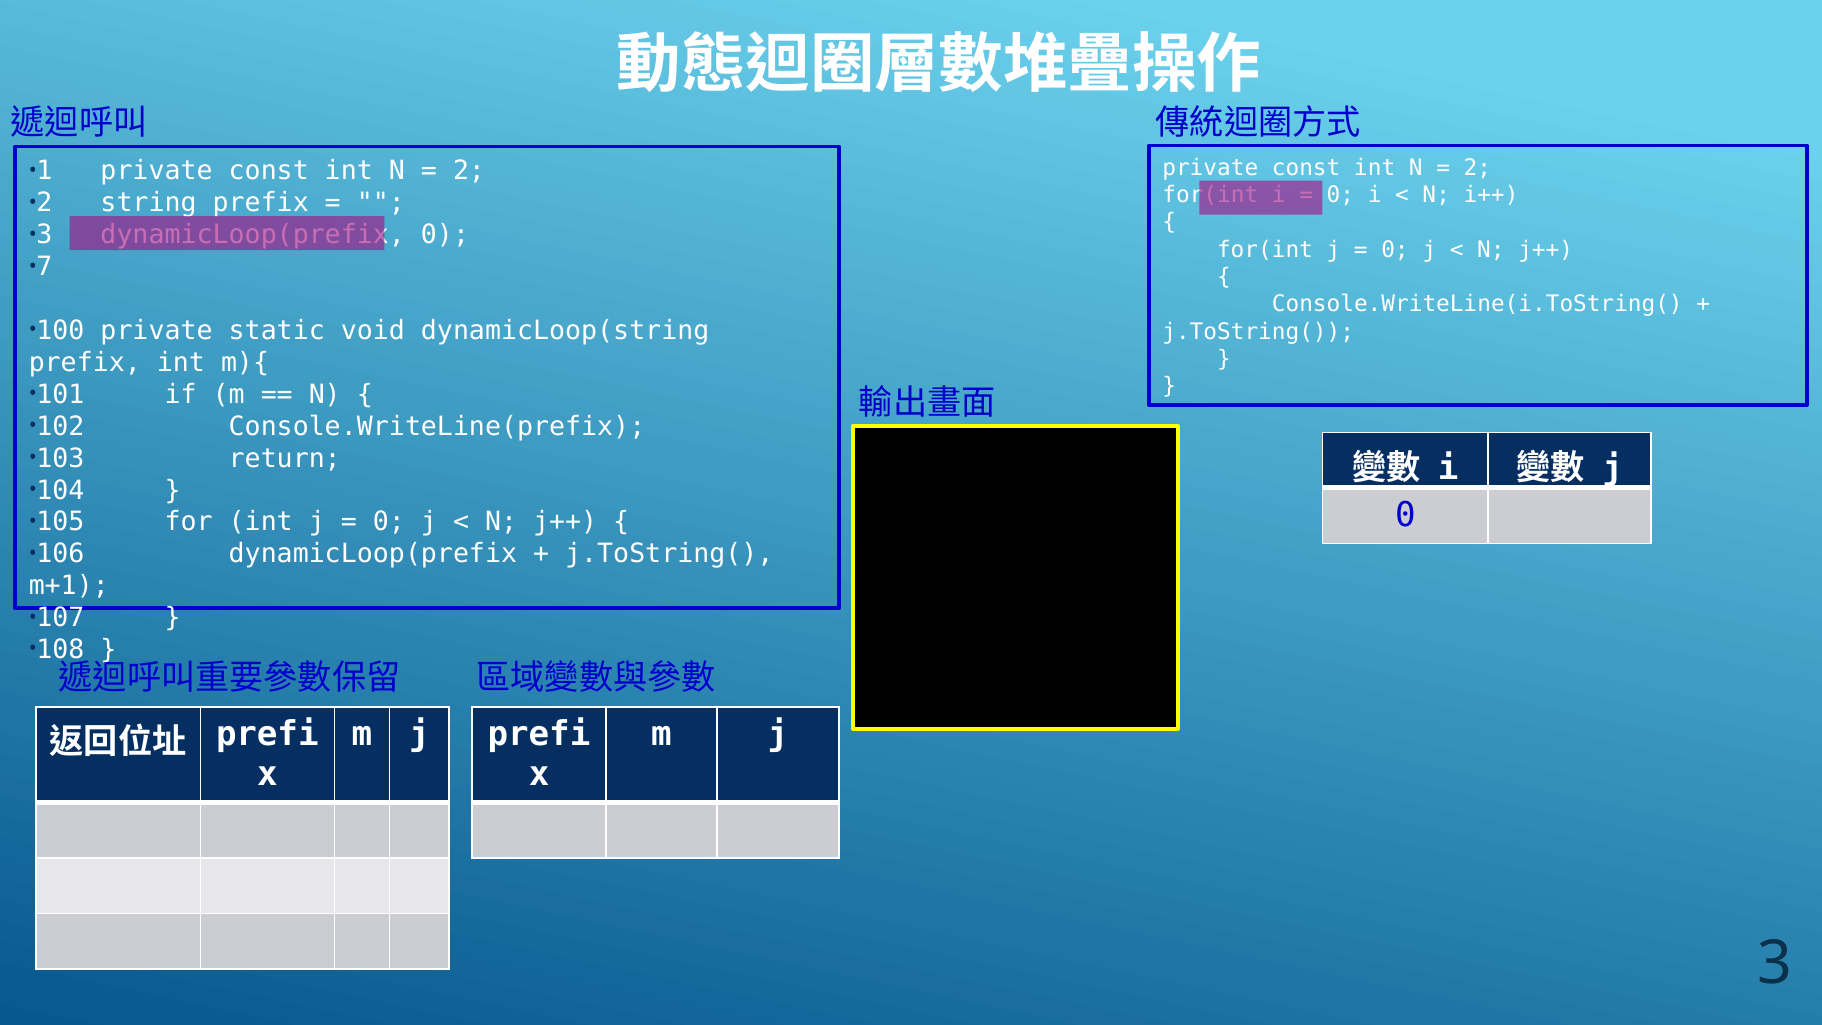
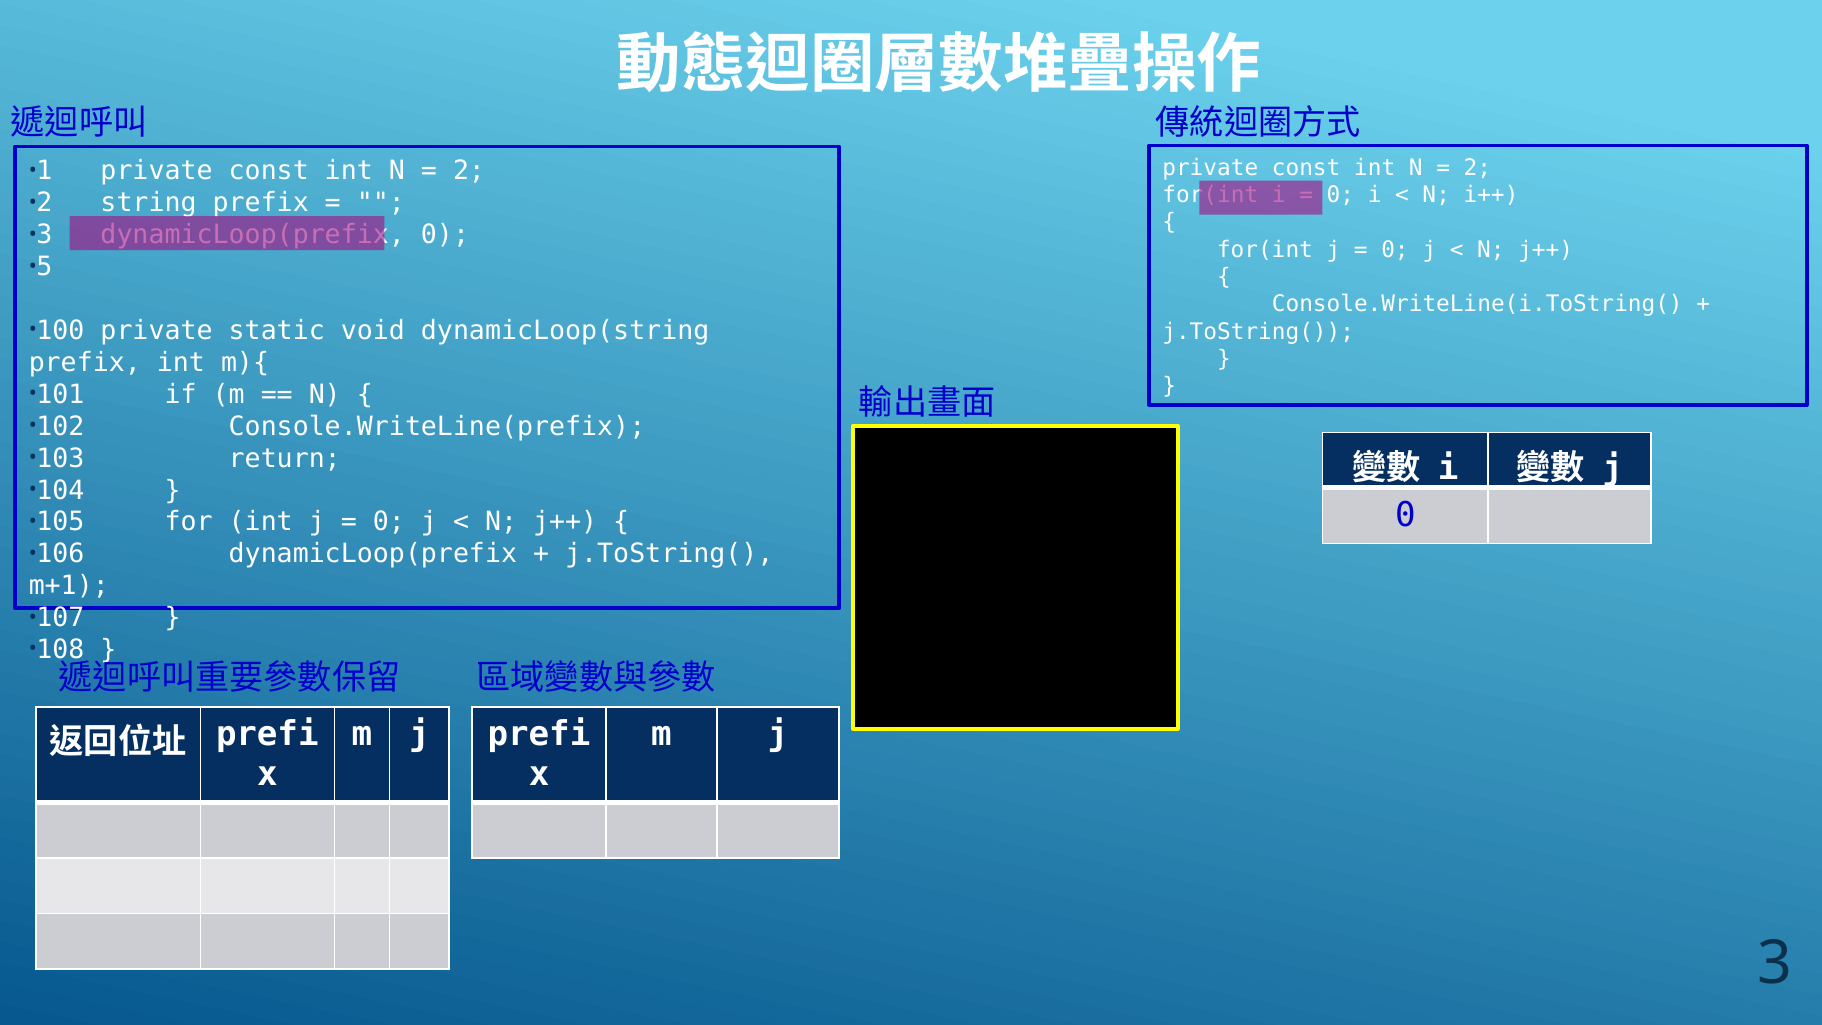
7: 7 -> 5
